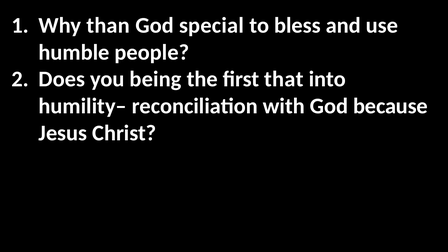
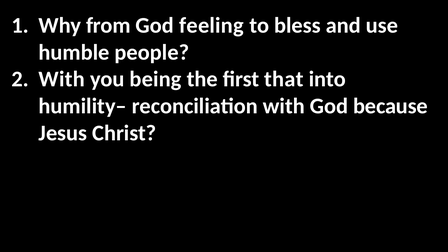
than: than -> from
special: special -> feeling
Does at (62, 79): Does -> With
